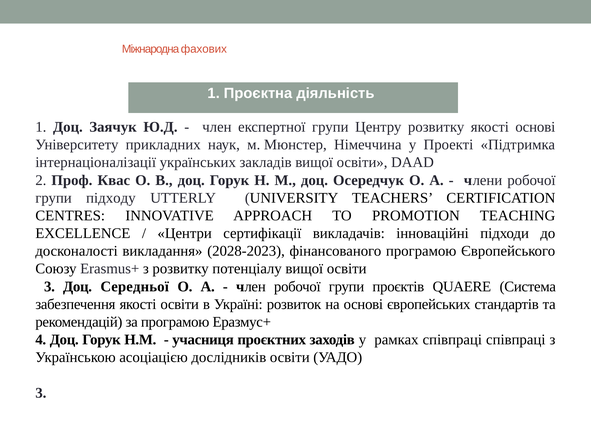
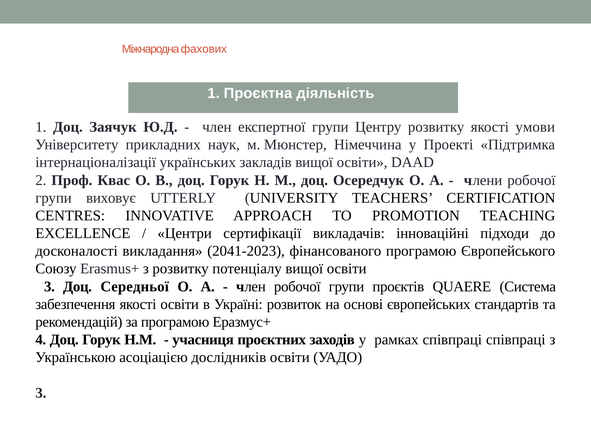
якості основі: основі -> умови
підходу: підходу -> виховує
2028-2023: 2028-2023 -> 2041-2023
